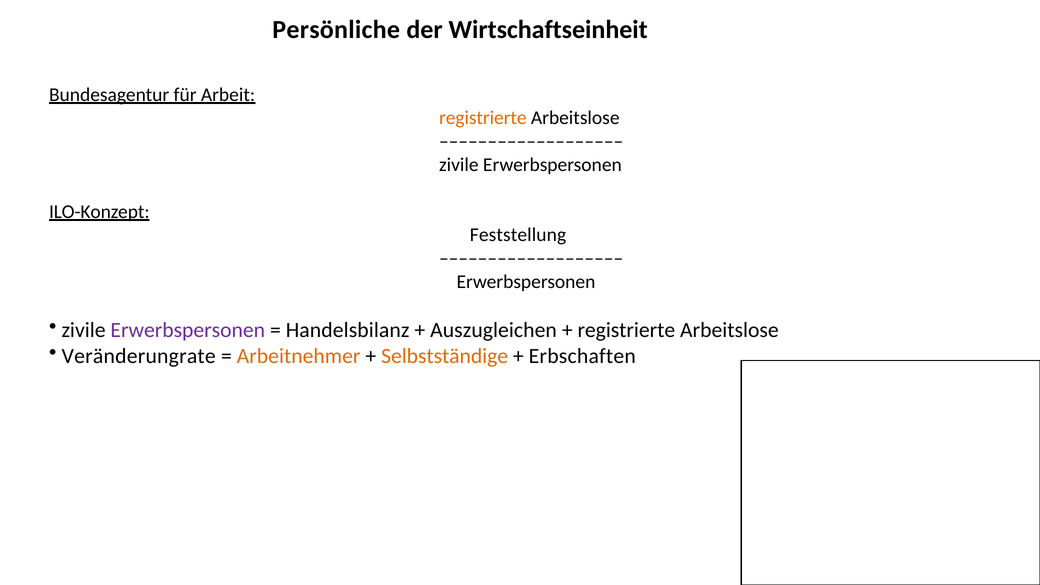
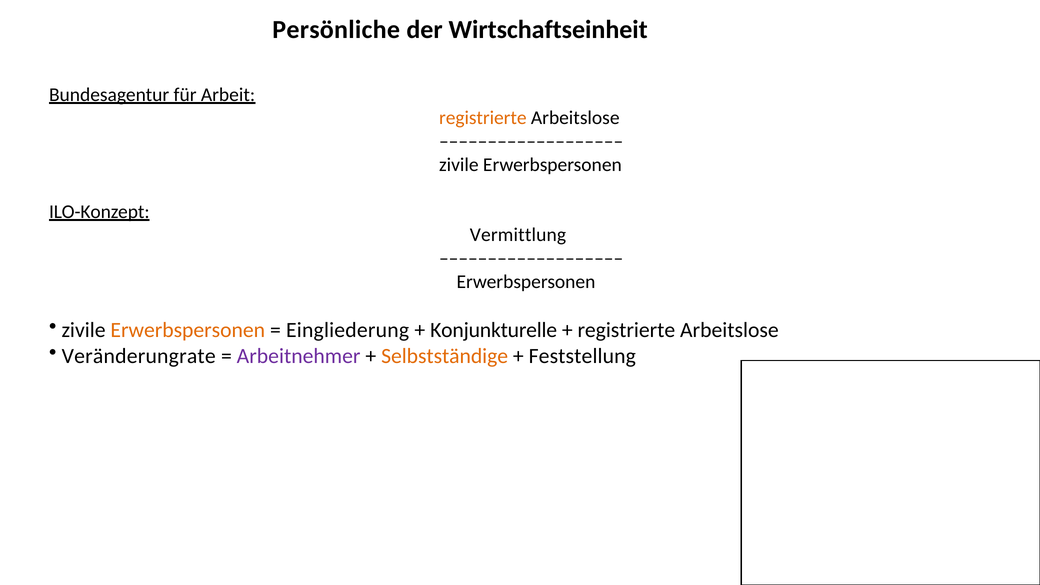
Feststellung: Feststellung -> Vermittlung
Erwerbspersonen at (188, 330) colour: purple -> orange
Handelsbilanz: Handelsbilanz -> Eingliederung
Auszugleichen: Auszugleichen -> Konjunkturelle
Arbeitnehmer colour: orange -> purple
Erbschaften: Erbschaften -> Feststellung
